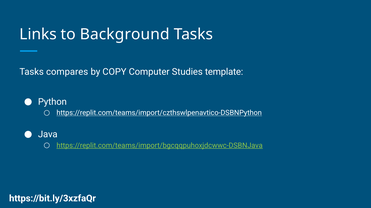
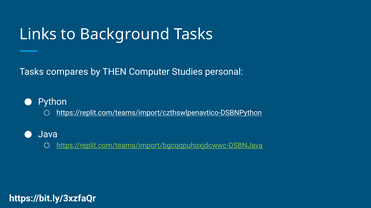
COPY: COPY -> THEN
template: template -> personal
